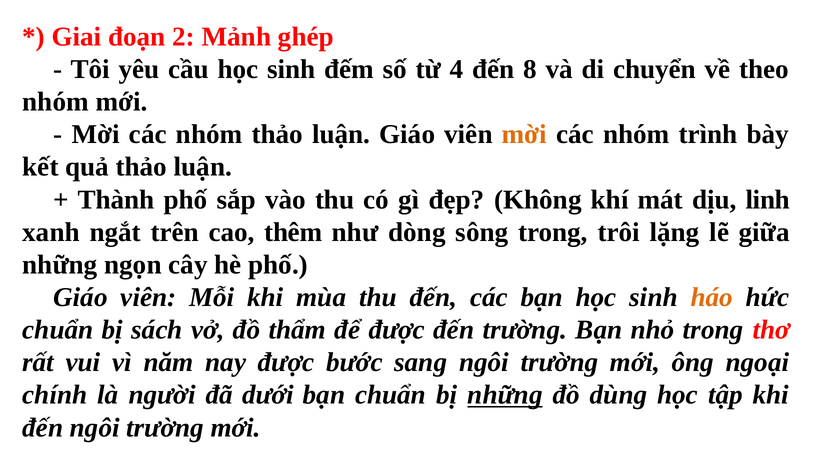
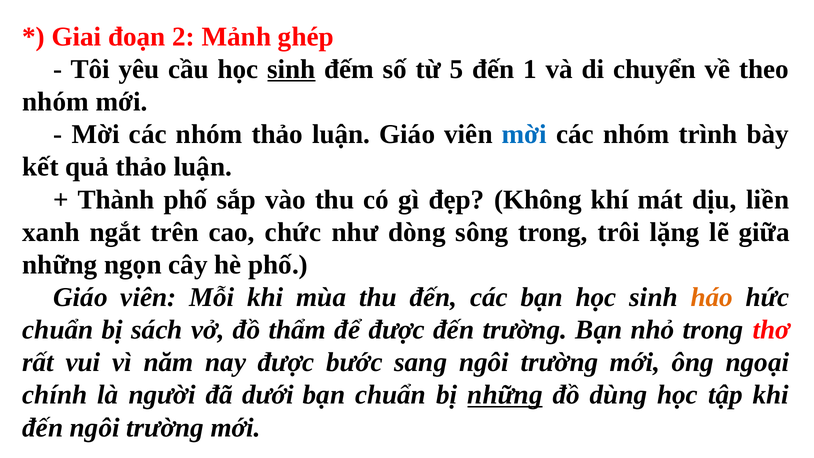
sinh at (291, 69) underline: none -> present
4: 4 -> 5
8: 8 -> 1
mời at (524, 134) colour: orange -> blue
linh: linh -> liền
thêm: thêm -> chức
